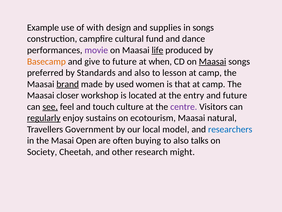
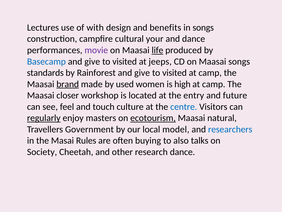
Example: Example -> Lectures
supplies: supplies -> benefits
fund: fund -> your
Basecamp colour: orange -> blue
future at (125, 61): future -> visited
when: when -> jeeps
Maasai at (213, 61) underline: present -> none
preferred: preferred -> standards
Standards: Standards -> Rainforest
also at (142, 73): also -> give
lesson at (174, 73): lesson -> visited
that: that -> high
see underline: present -> none
centre colour: purple -> blue
sustains: sustains -> masters
ecotourism underline: none -> present
Open: Open -> Rules
research might: might -> dance
